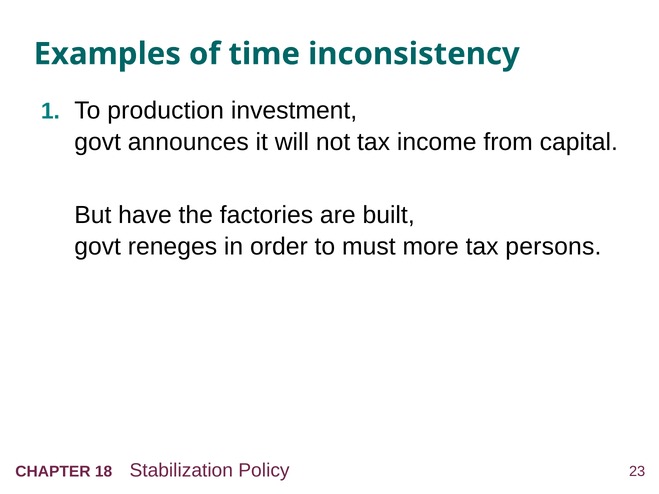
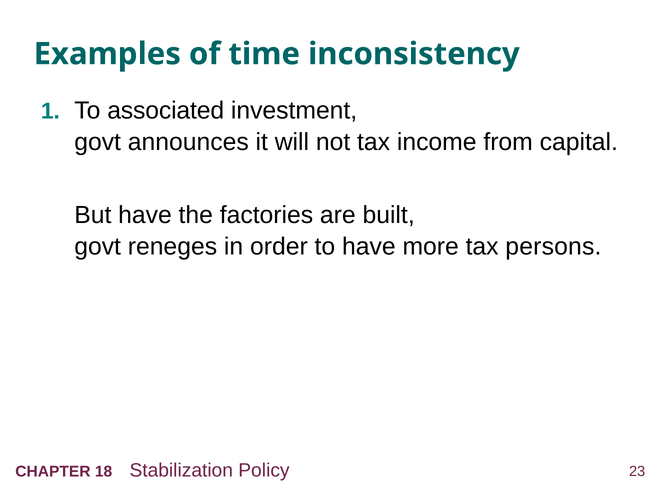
production: production -> associated
to must: must -> have
